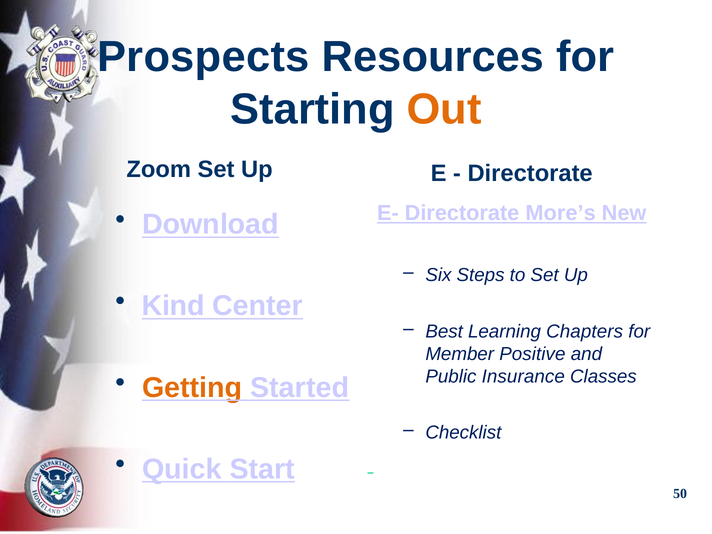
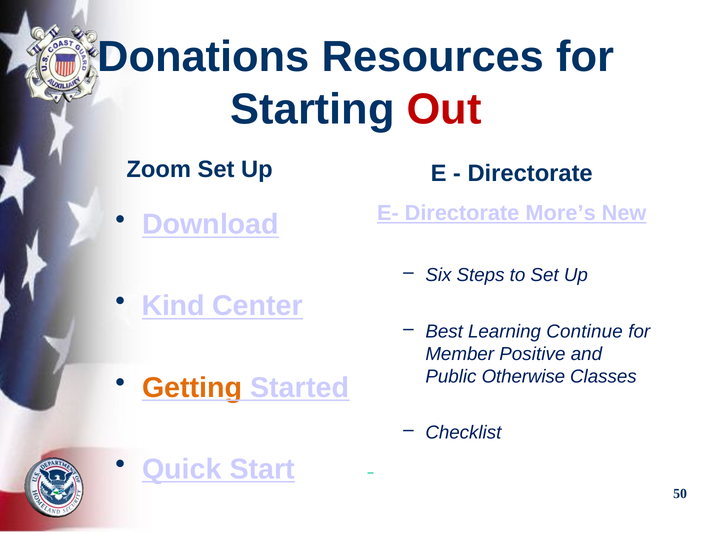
Prospects: Prospects -> Donations
Out colour: orange -> red
Chapters: Chapters -> Continue
Insurance: Insurance -> Otherwise
